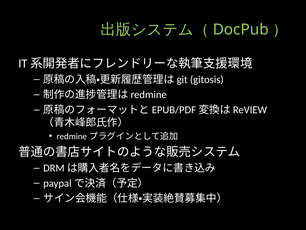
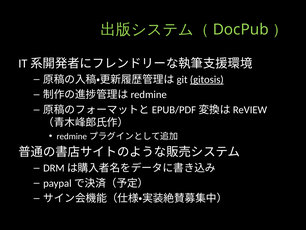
gitosis underline: none -> present
